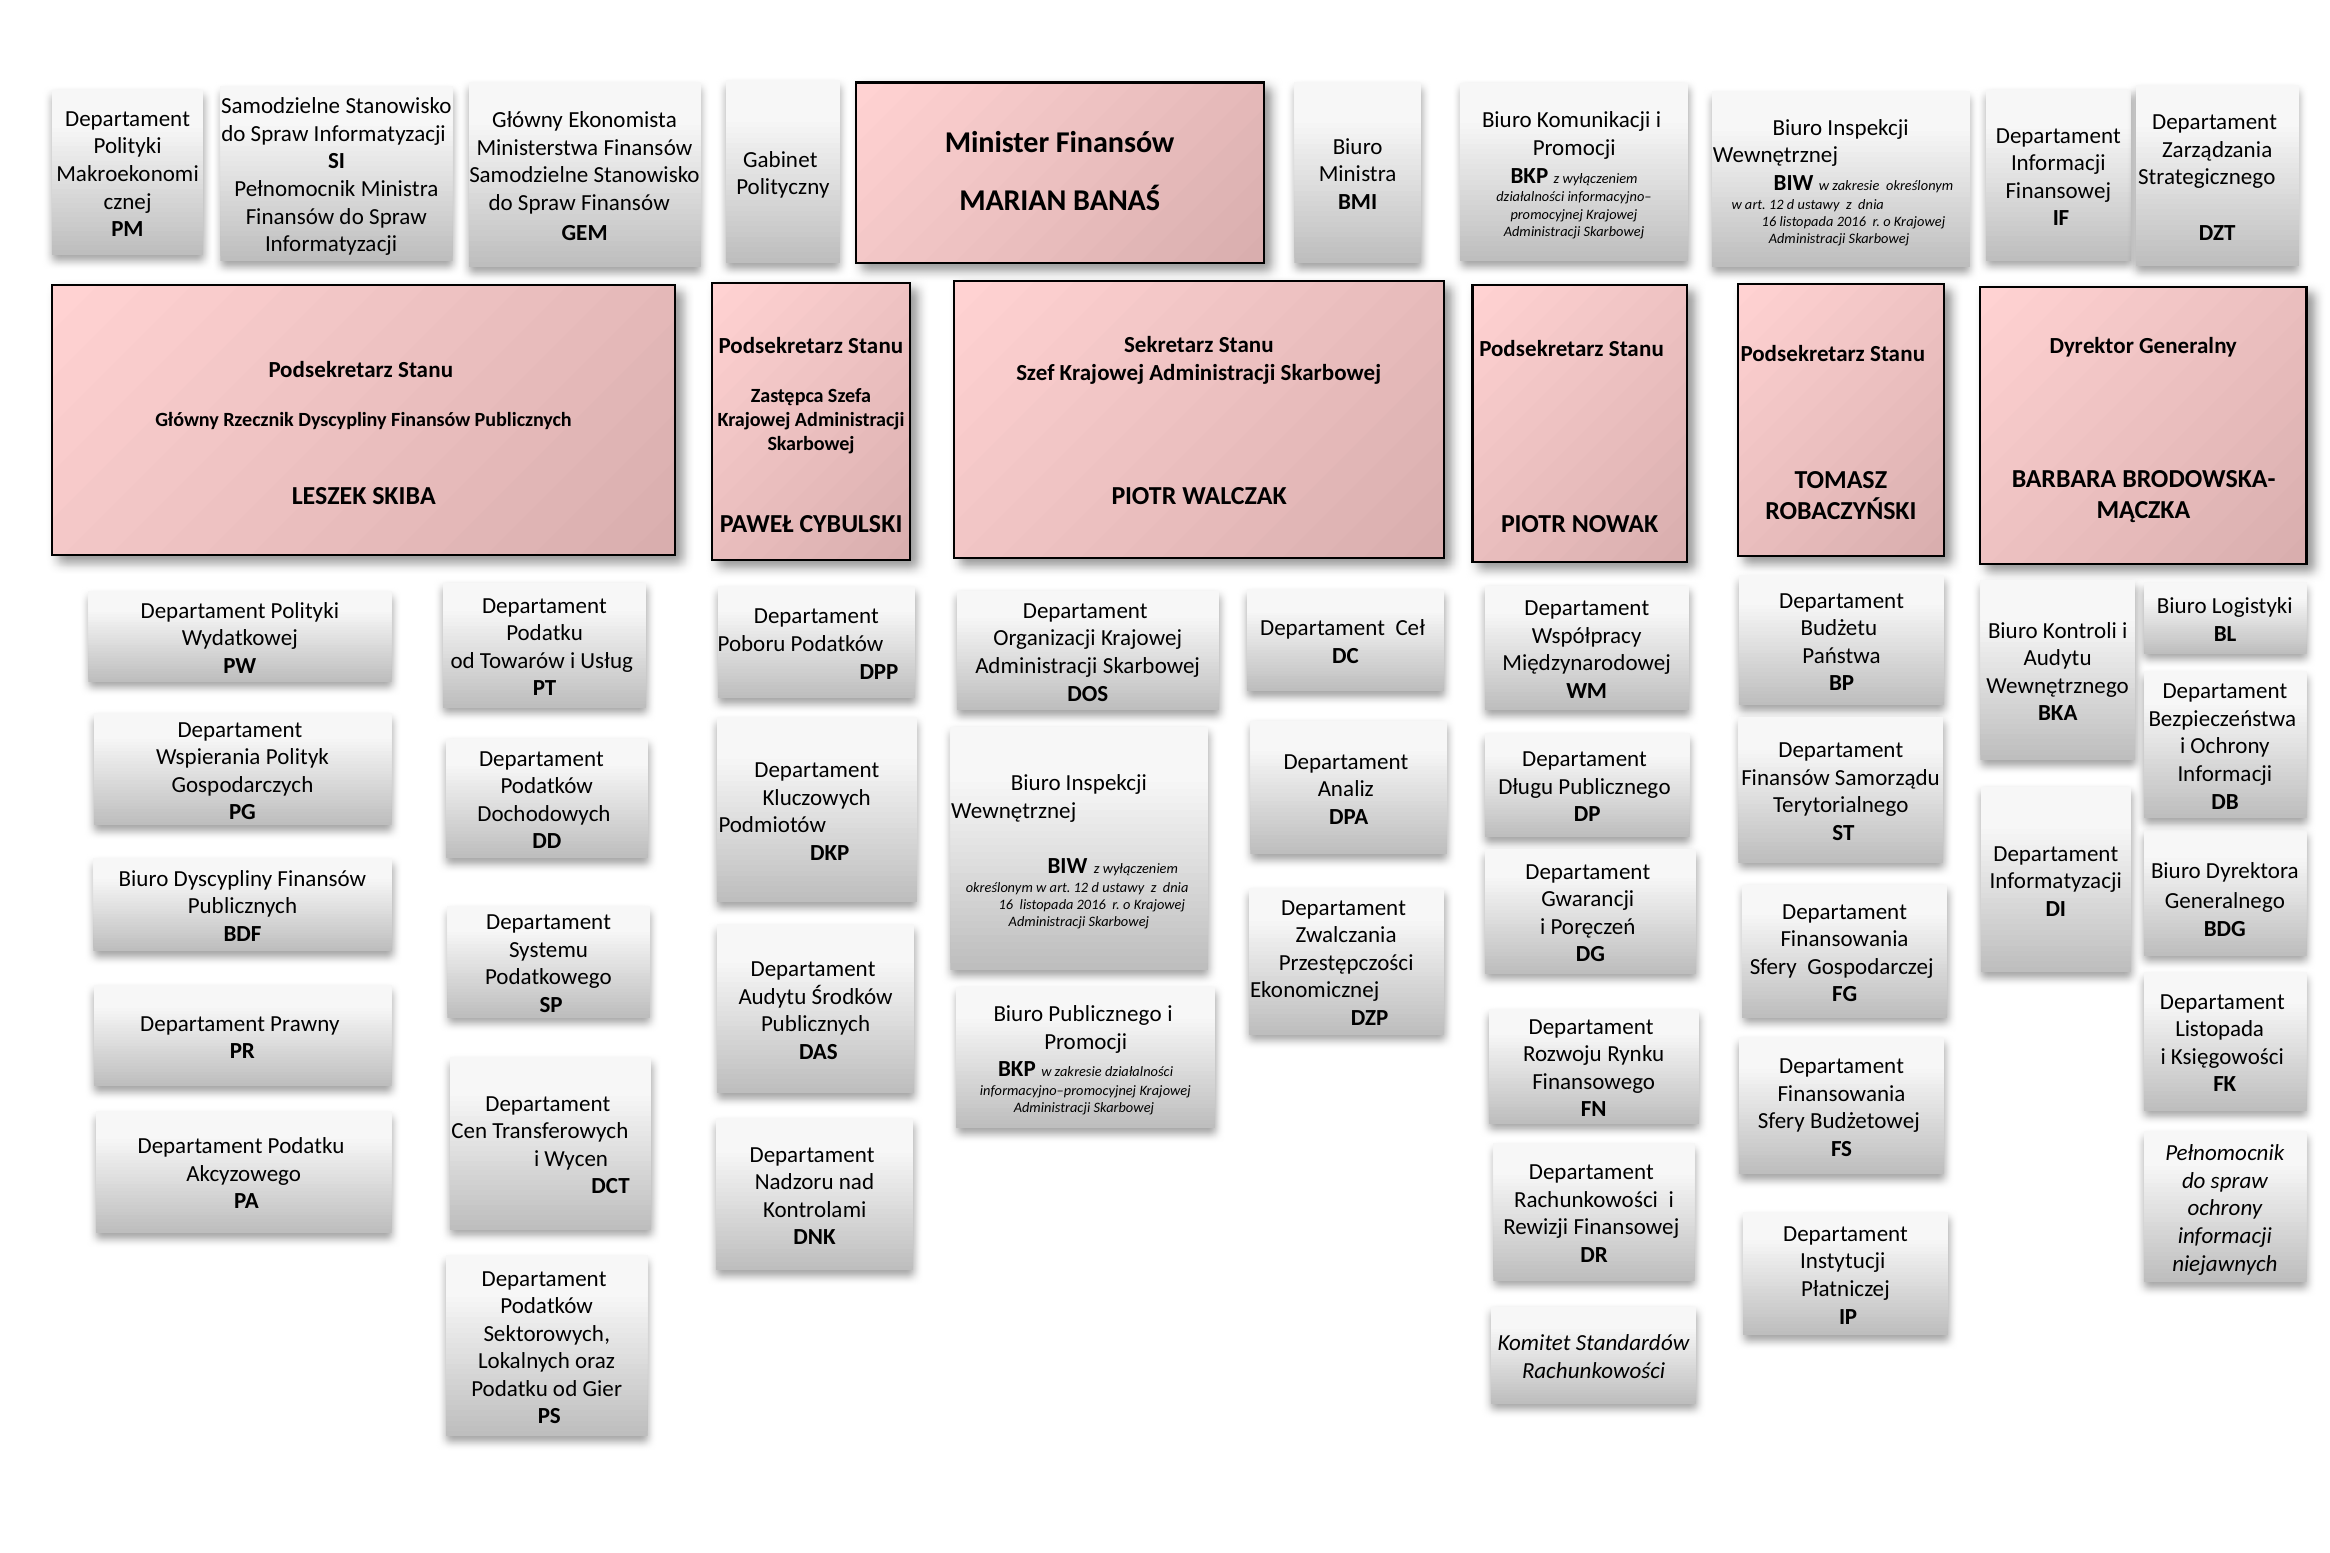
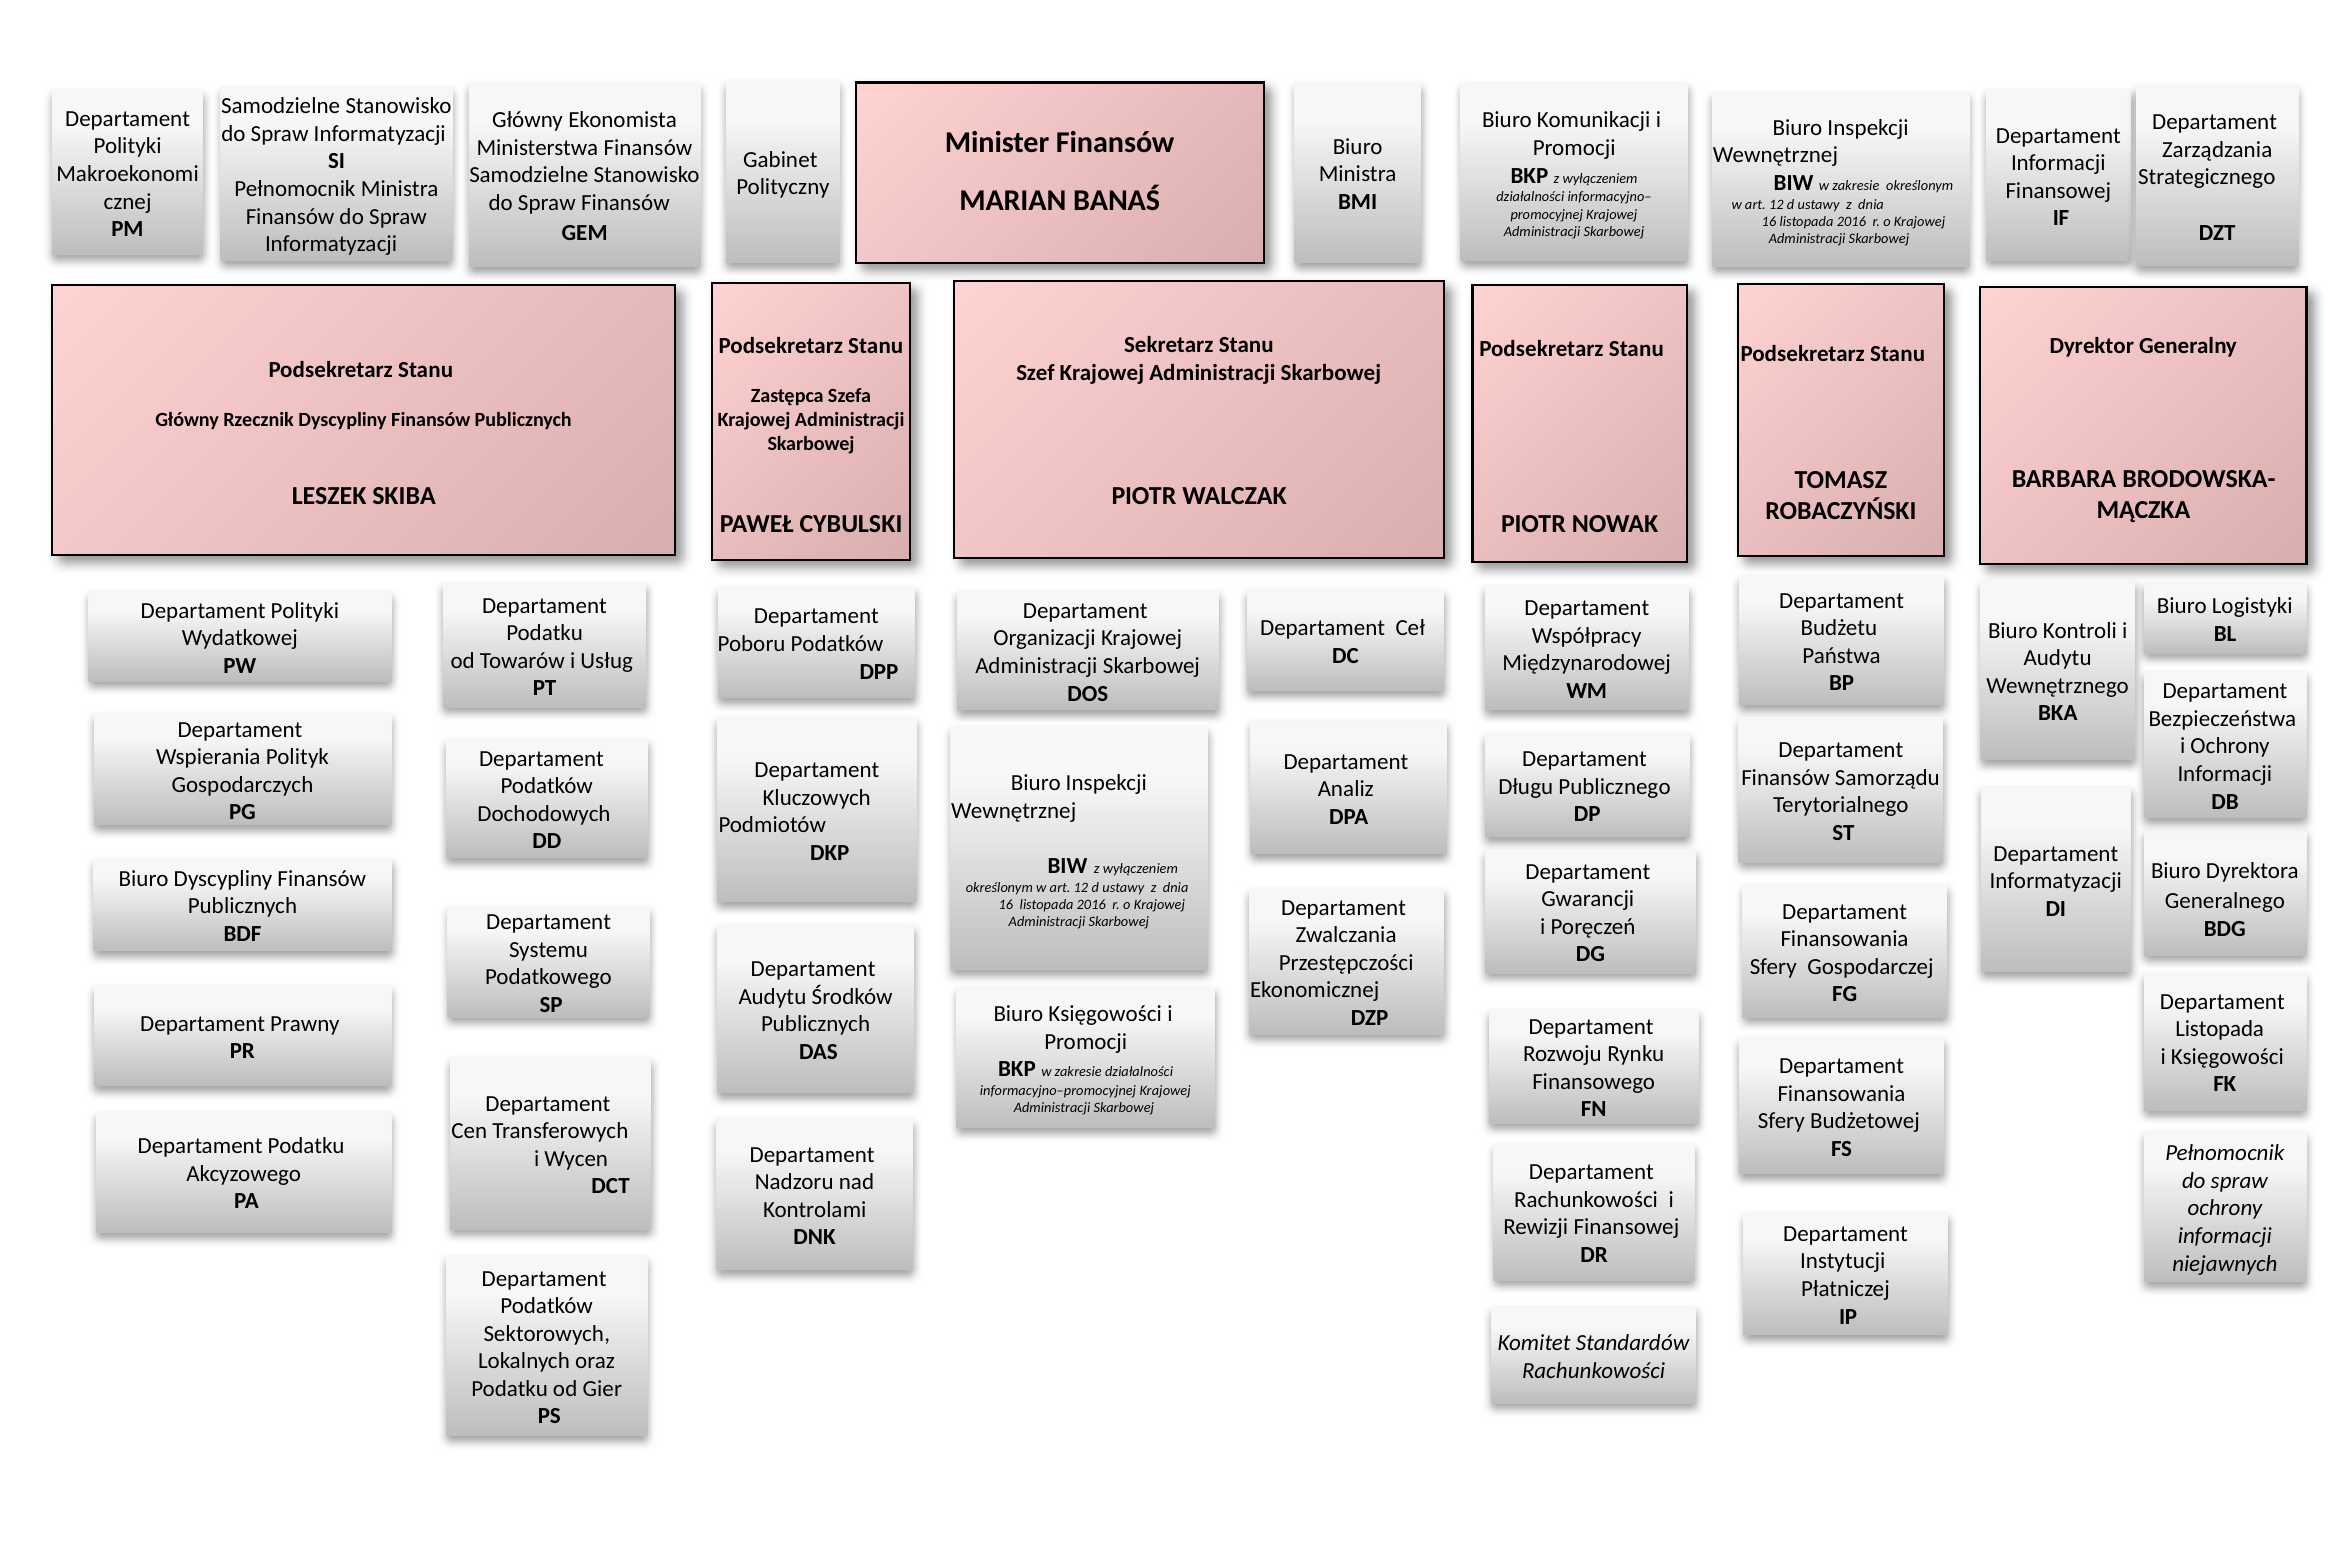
Biuro Publicznego: Publicznego -> Księgowości
